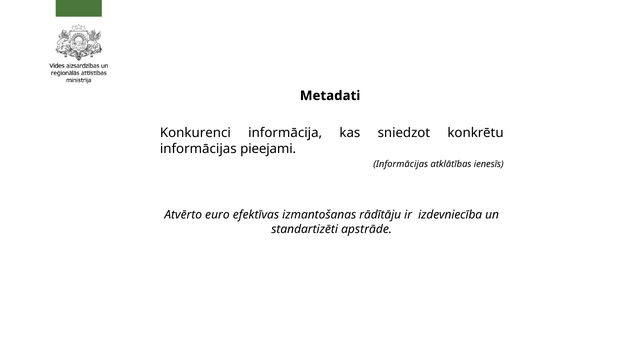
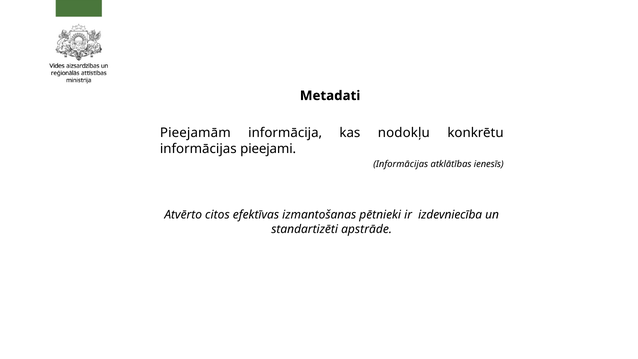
Konkurenci: Konkurenci -> Pieejamām
sniedzot: sniedzot -> nodokļu
euro: euro -> citos
rādītāju: rādītāju -> pētnieki
